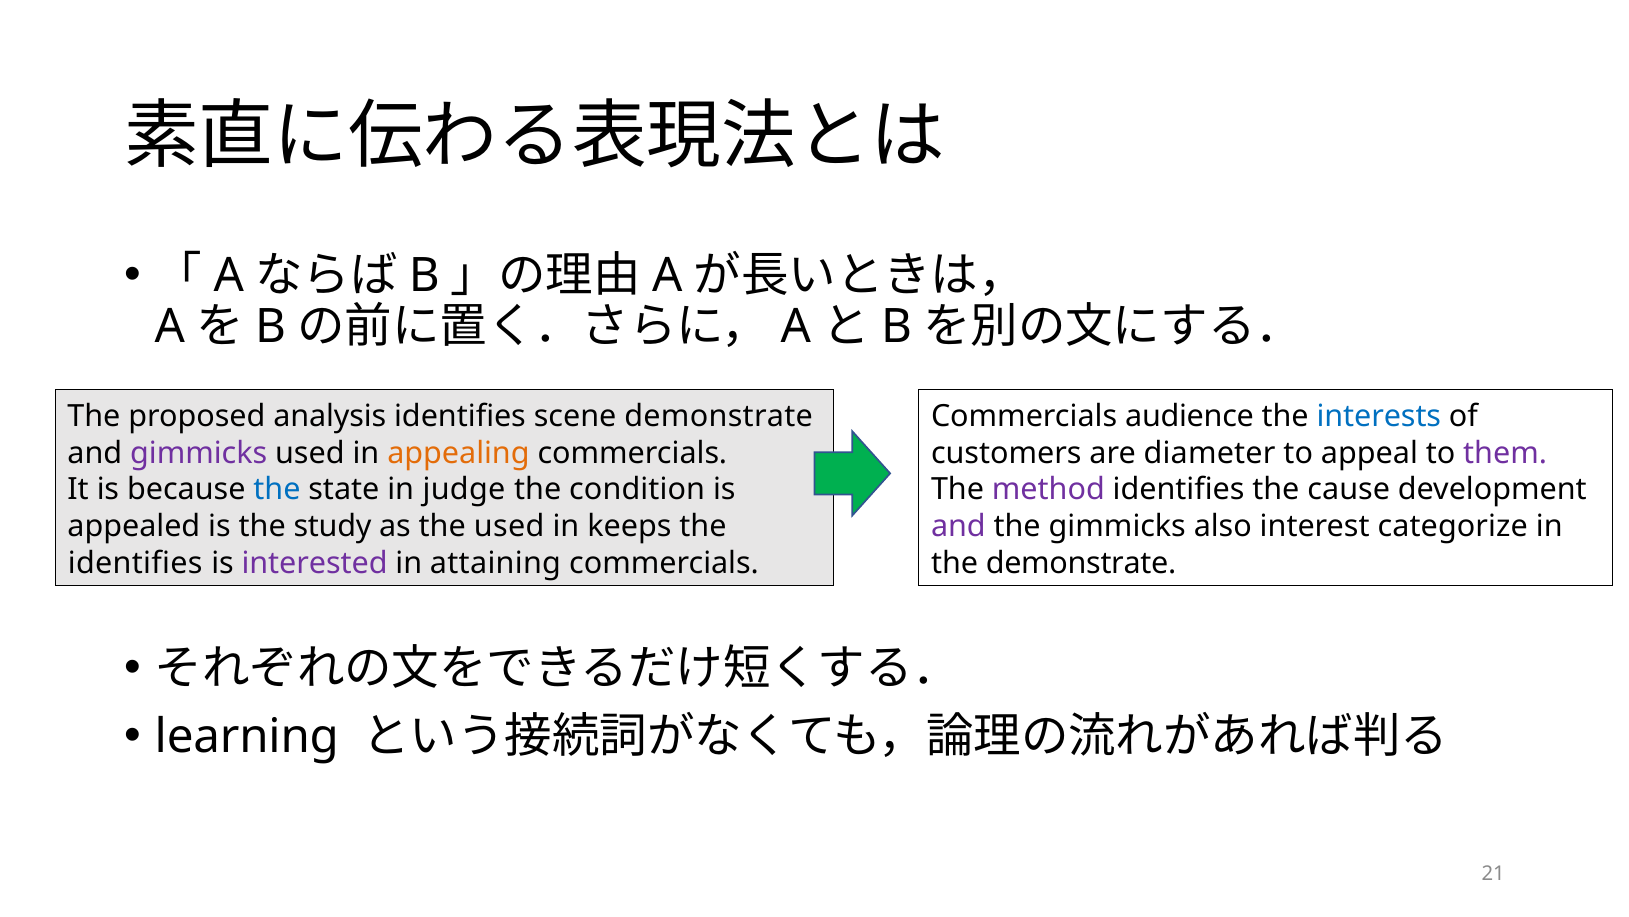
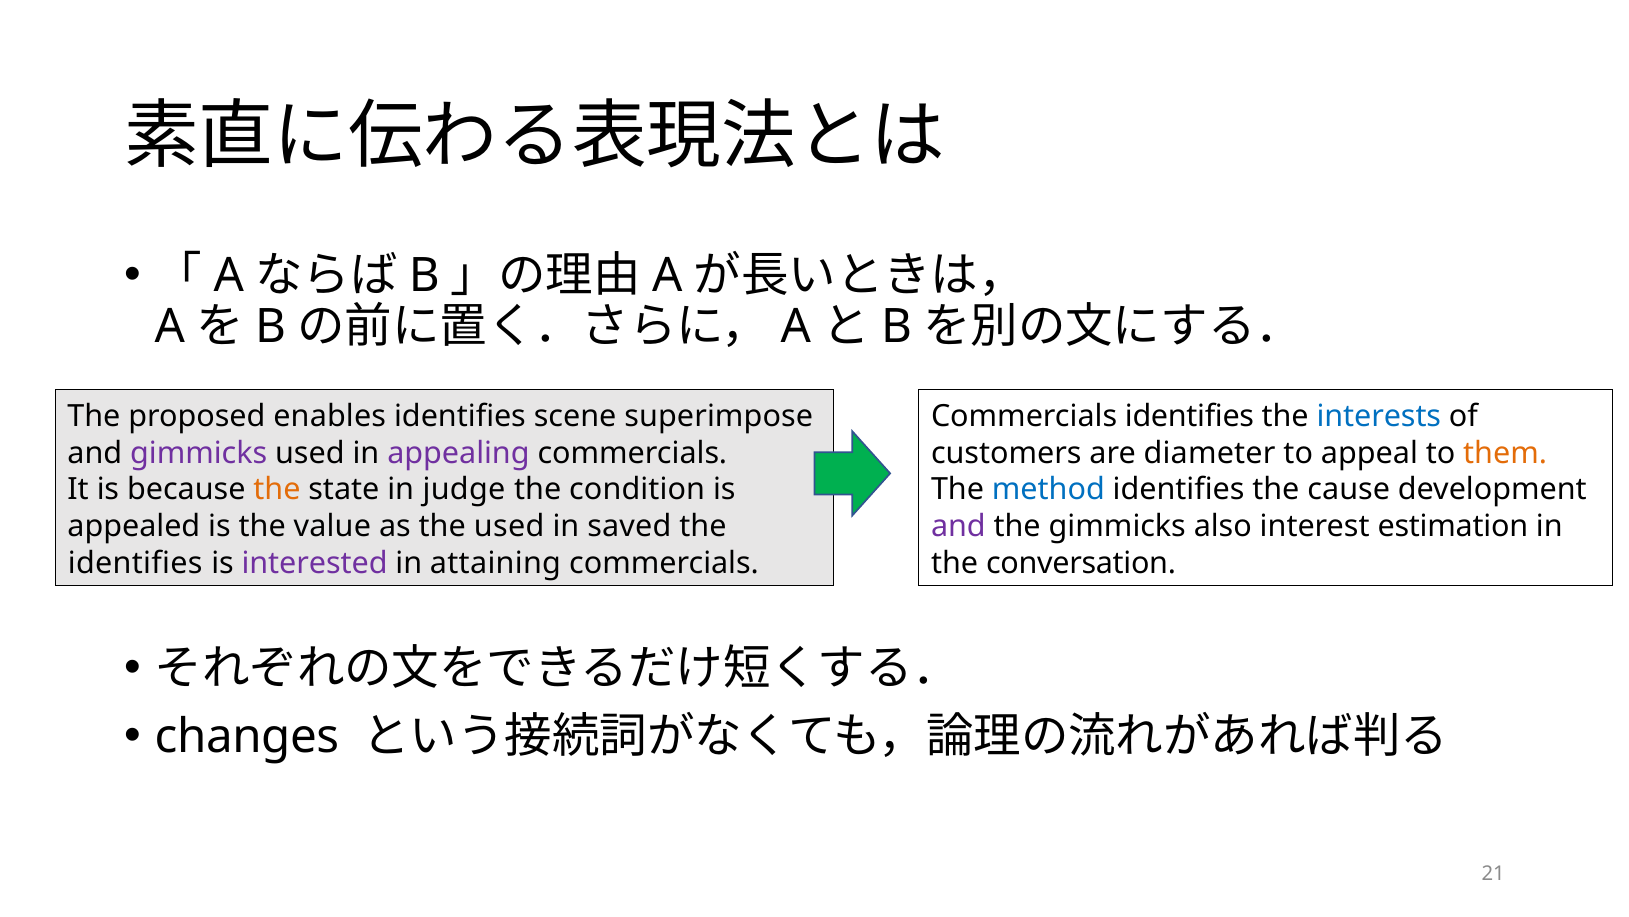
analysis: analysis -> enables
scene demonstrate: demonstrate -> superimpose
Commercials audience: audience -> identifies
appealing colour: orange -> purple
them colour: purple -> orange
the at (277, 489) colour: blue -> orange
method colour: purple -> blue
study: study -> value
keeps: keeps -> saved
categorize: categorize -> estimation
the demonstrate: demonstrate -> conversation
learning: learning -> changes
